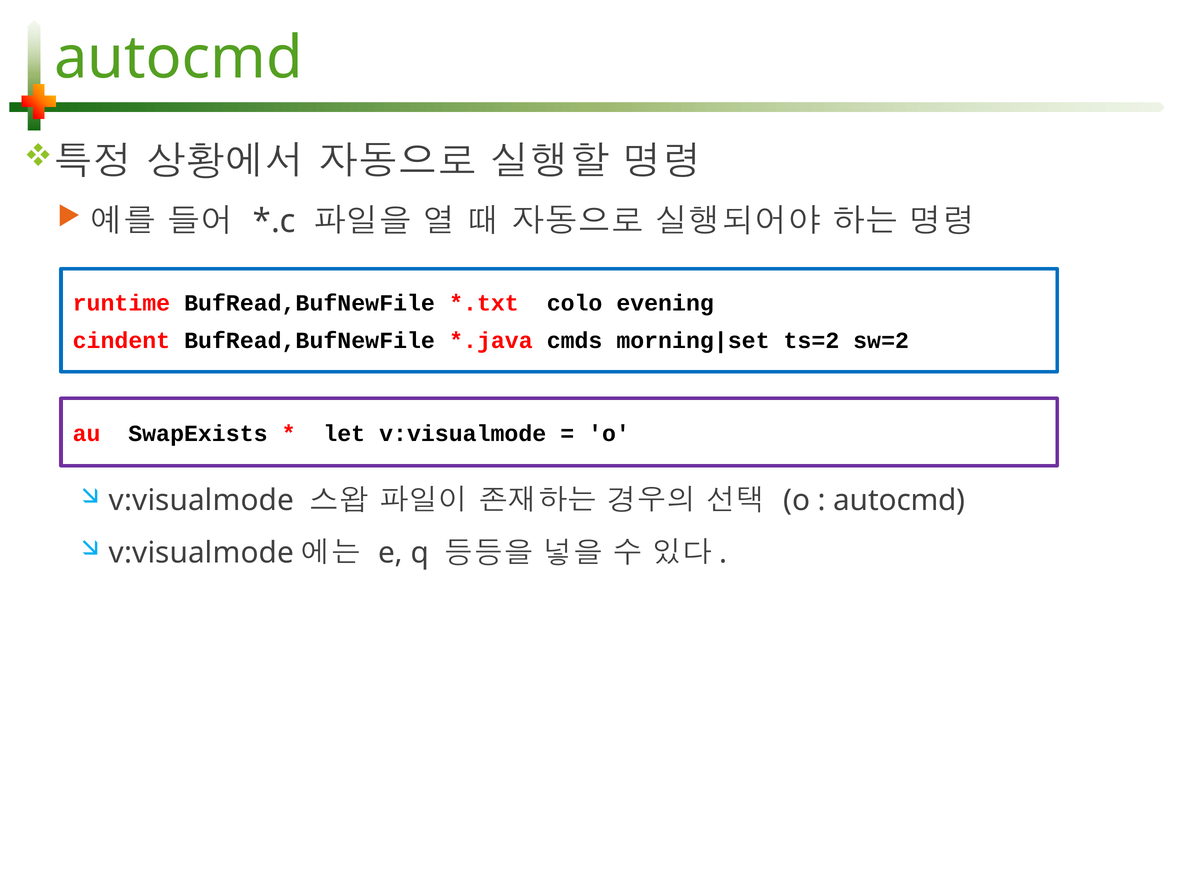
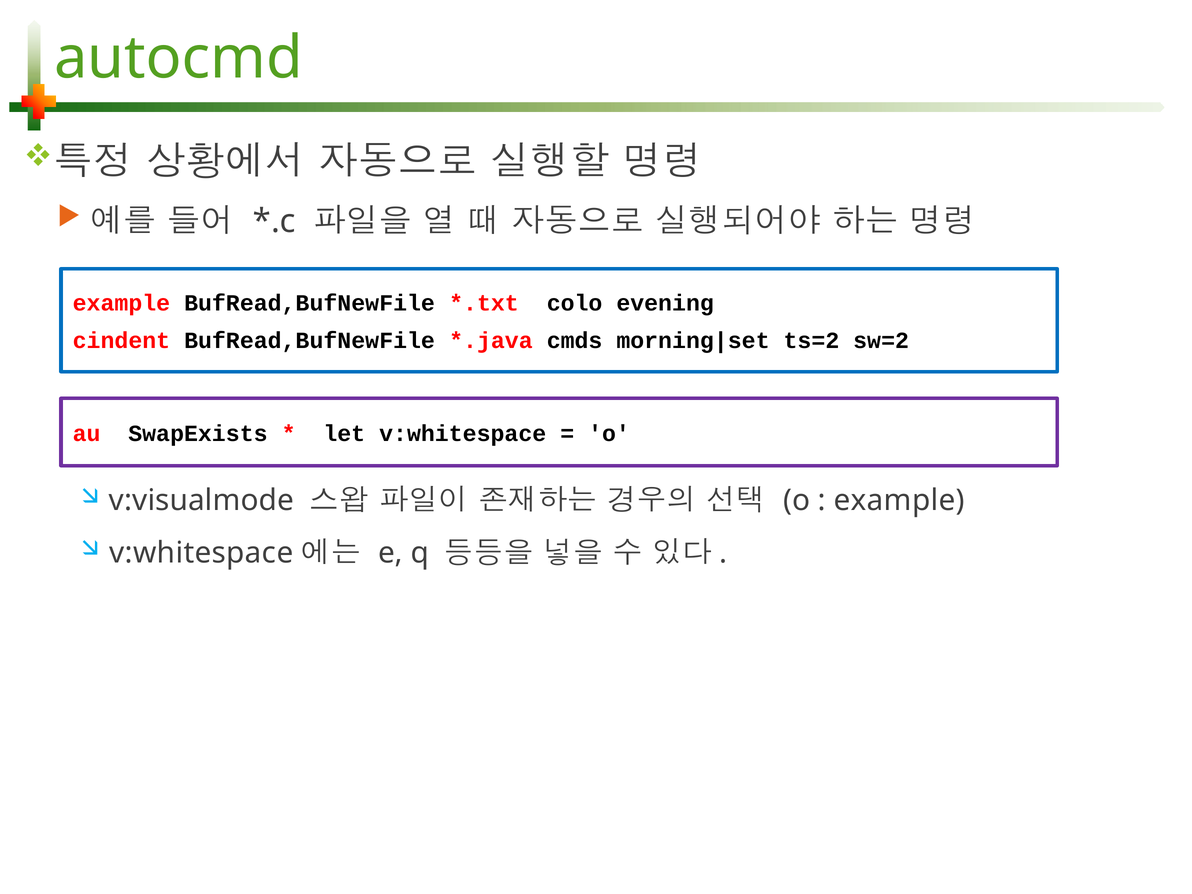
runtime at (121, 303): runtime -> example
let v:visualmode: v:visualmode -> v:whitespace
autocmd at (899, 501): autocmd -> example
v:visualmode at (202, 553): v:visualmode -> v:whitespace
